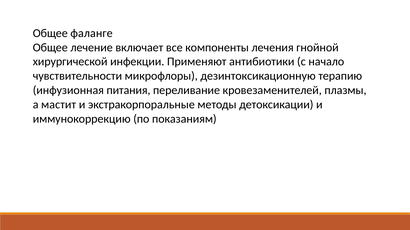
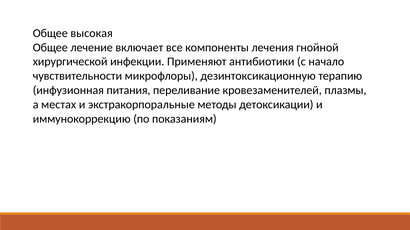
фаланге: фаланге -> высокая
мастит: мастит -> местах
